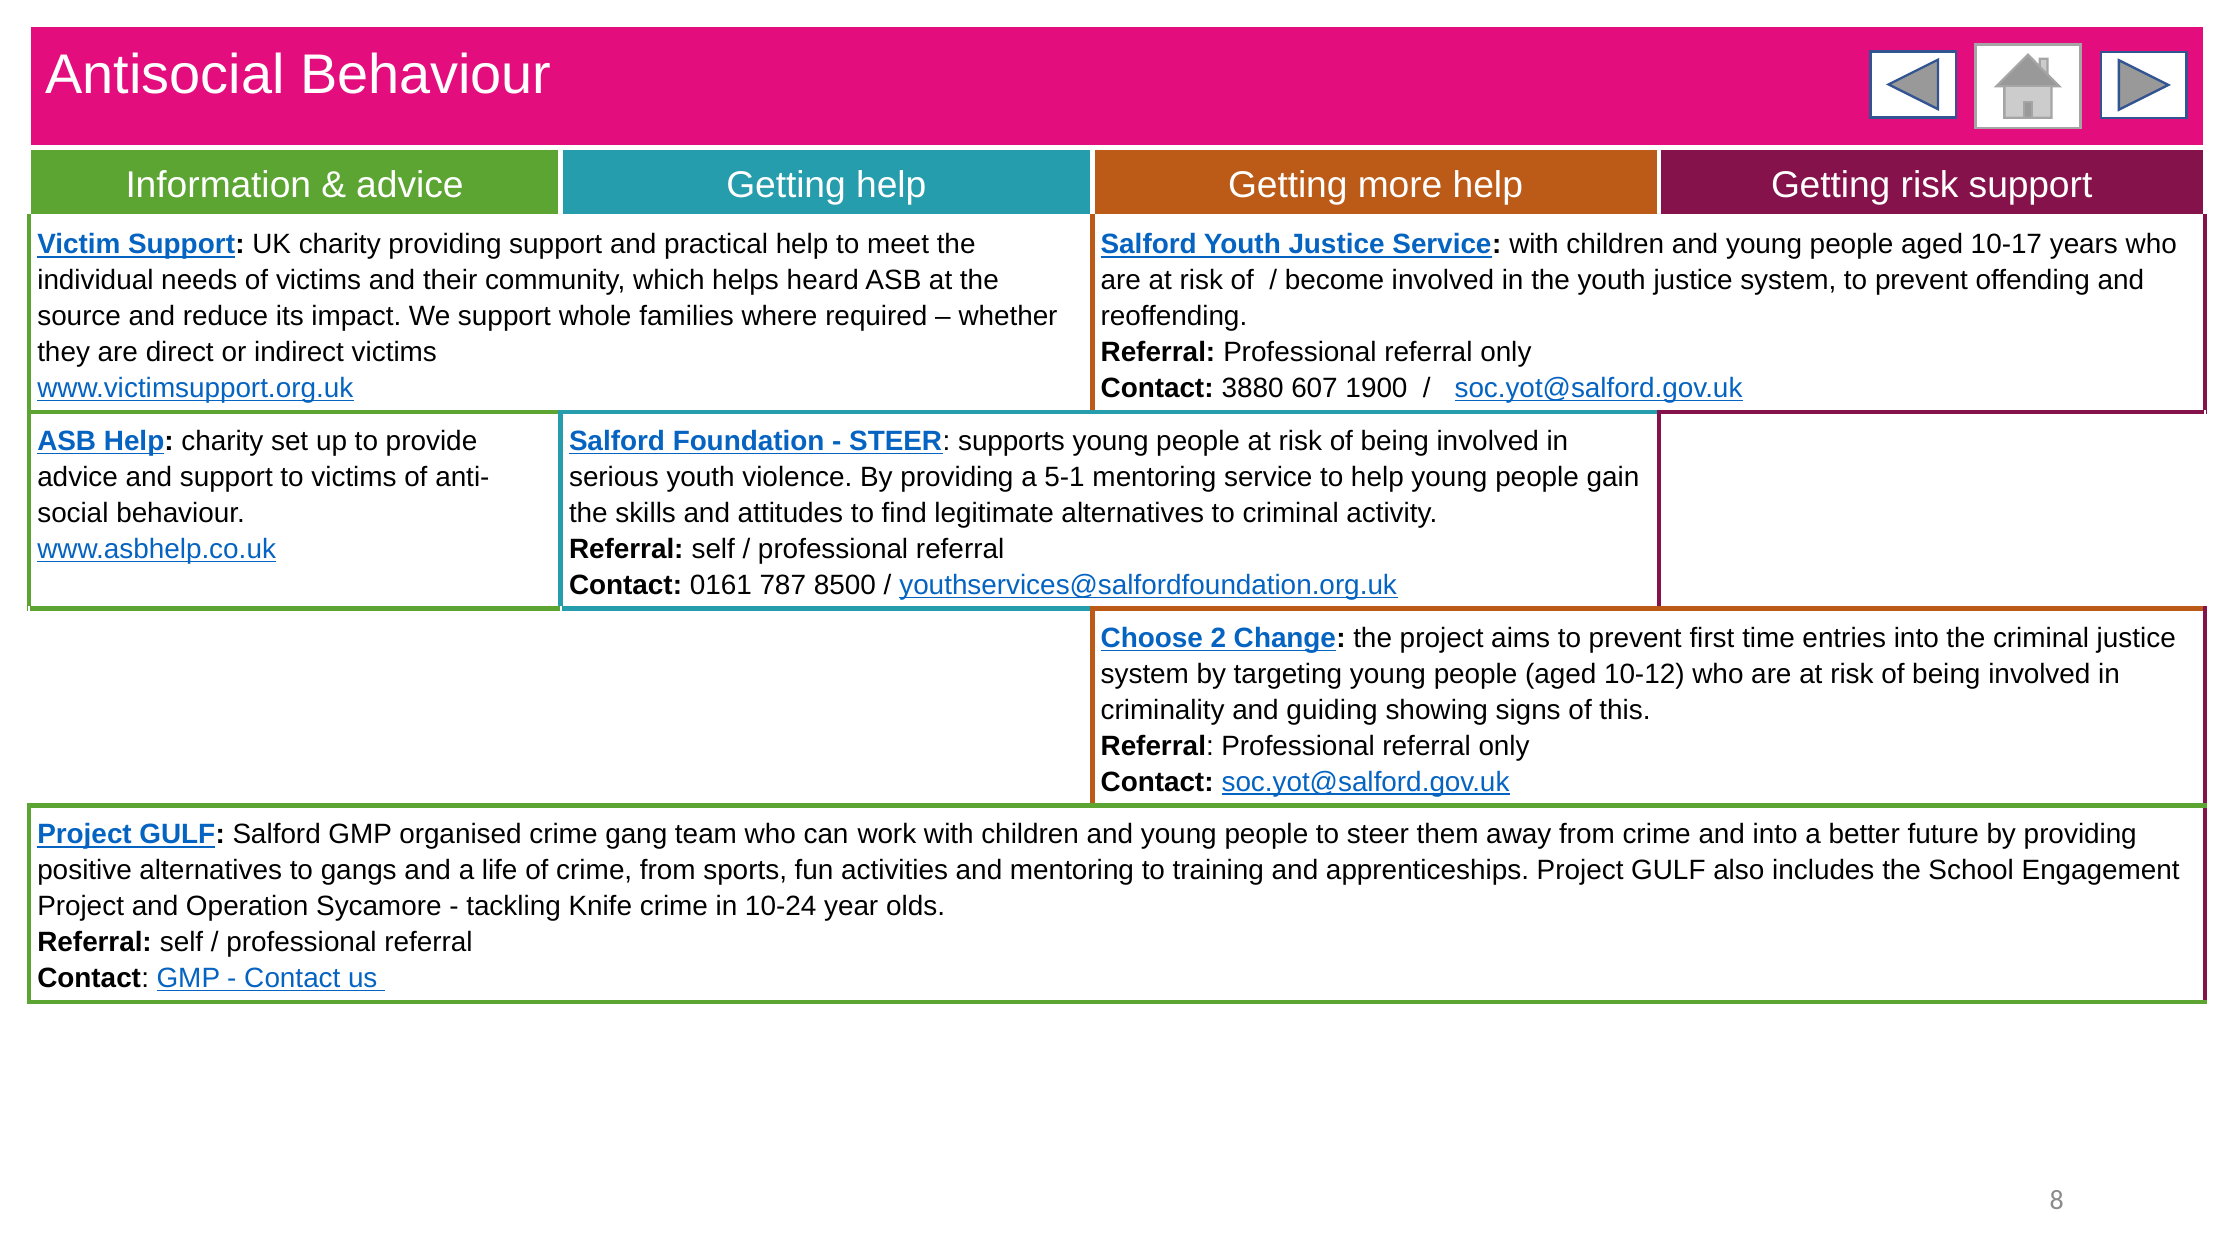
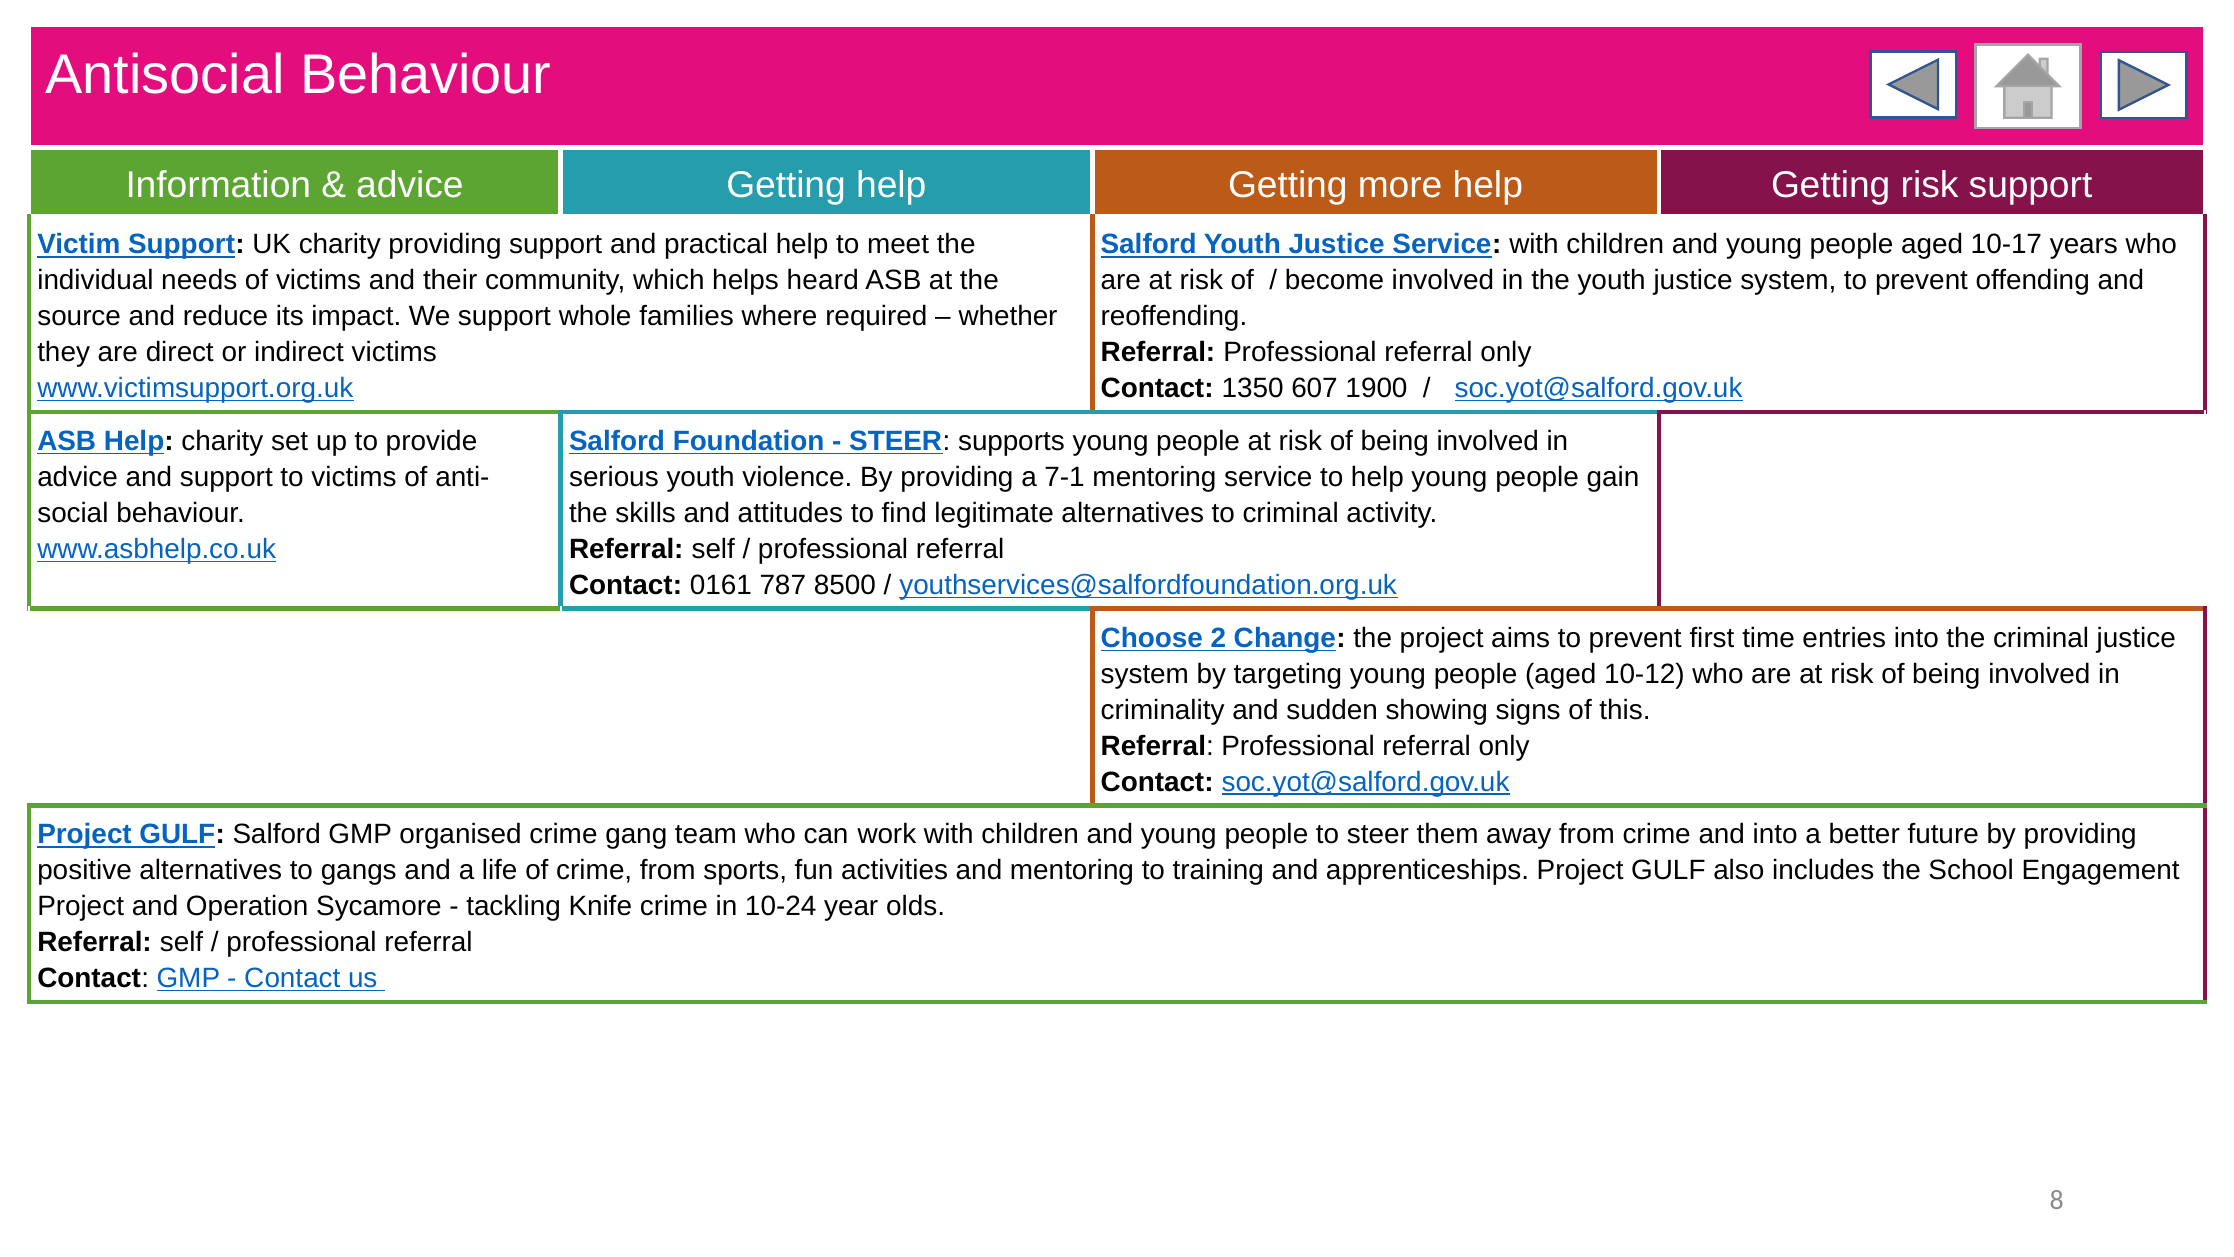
3880: 3880 -> 1350
5-1: 5-1 -> 7-1
guiding: guiding -> sudden
